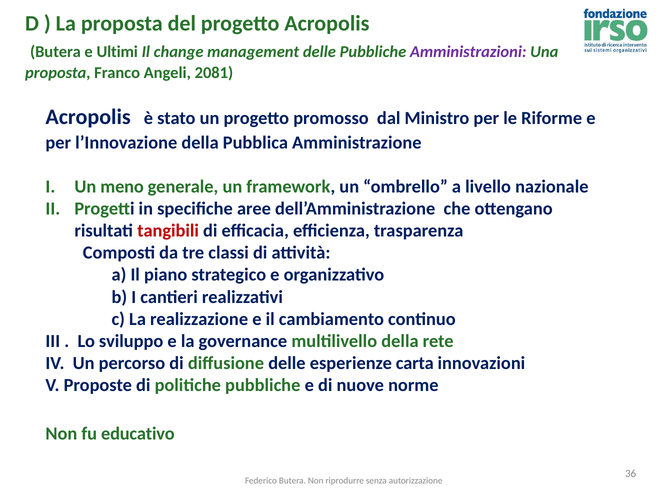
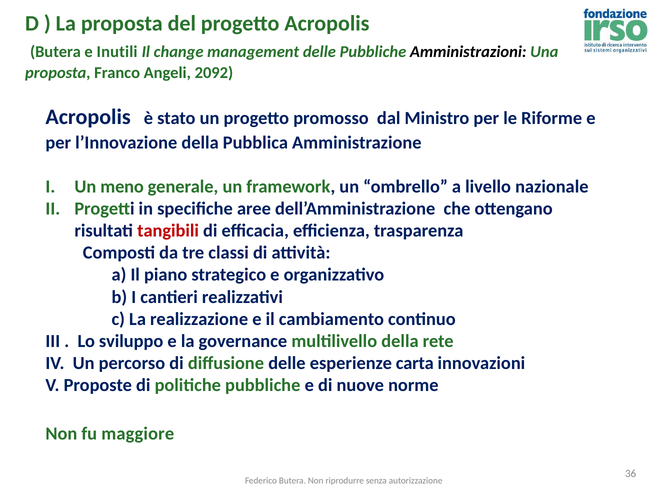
Ultimi: Ultimi -> Inutili
Amministrazioni colour: purple -> black
2081: 2081 -> 2092
educativo: educativo -> maggiore
